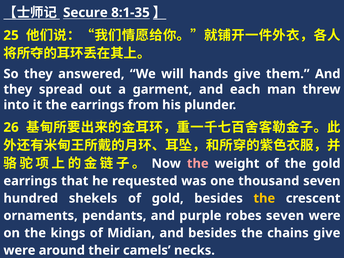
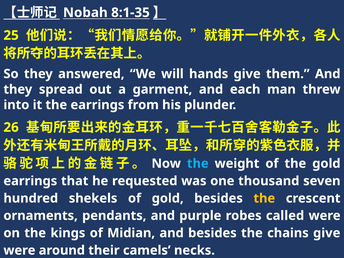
Secure: Secure -> Nobah
the at (198, 164) colour: pink -> light blue
robes seven: seven -> called
